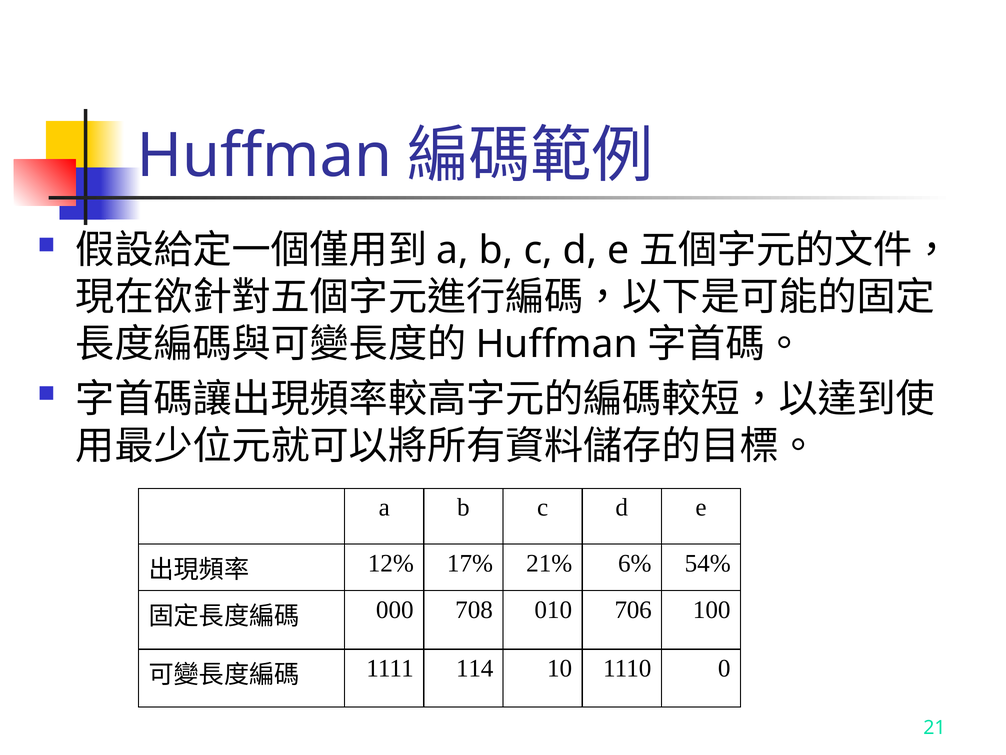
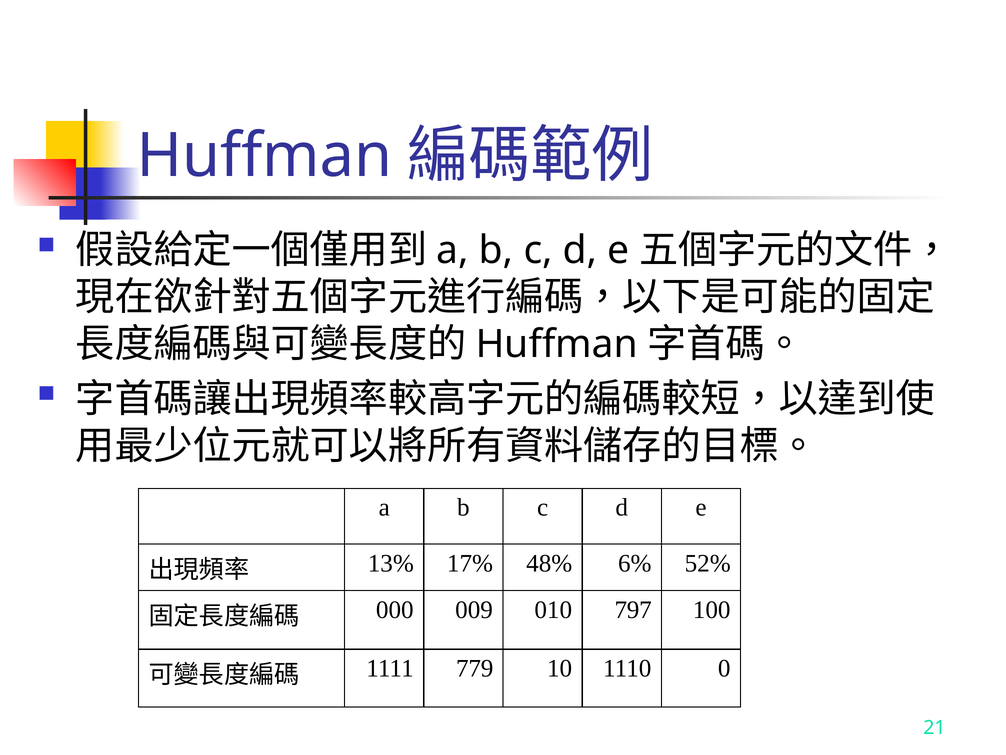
12%: 12% -> 13%
21%: 21% -> 48%
54%: 54% -> 52%
708: 708 -> 009
706: 706 -> 797
114: 114 -> 779
